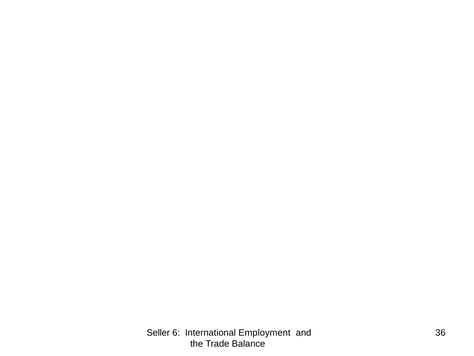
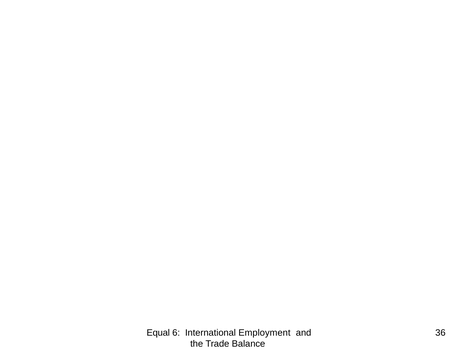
Seller: Seller -> Equal
